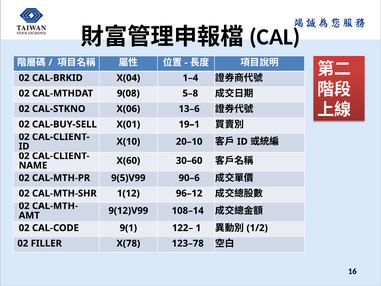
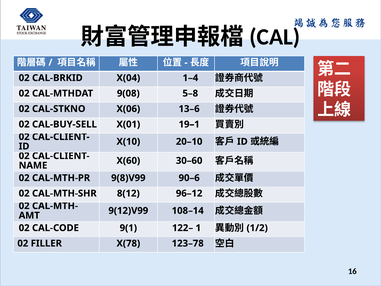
9(5)V99: 9(5)V99 -> 9(8)V99
1(12: 1(12 -> 8(12
